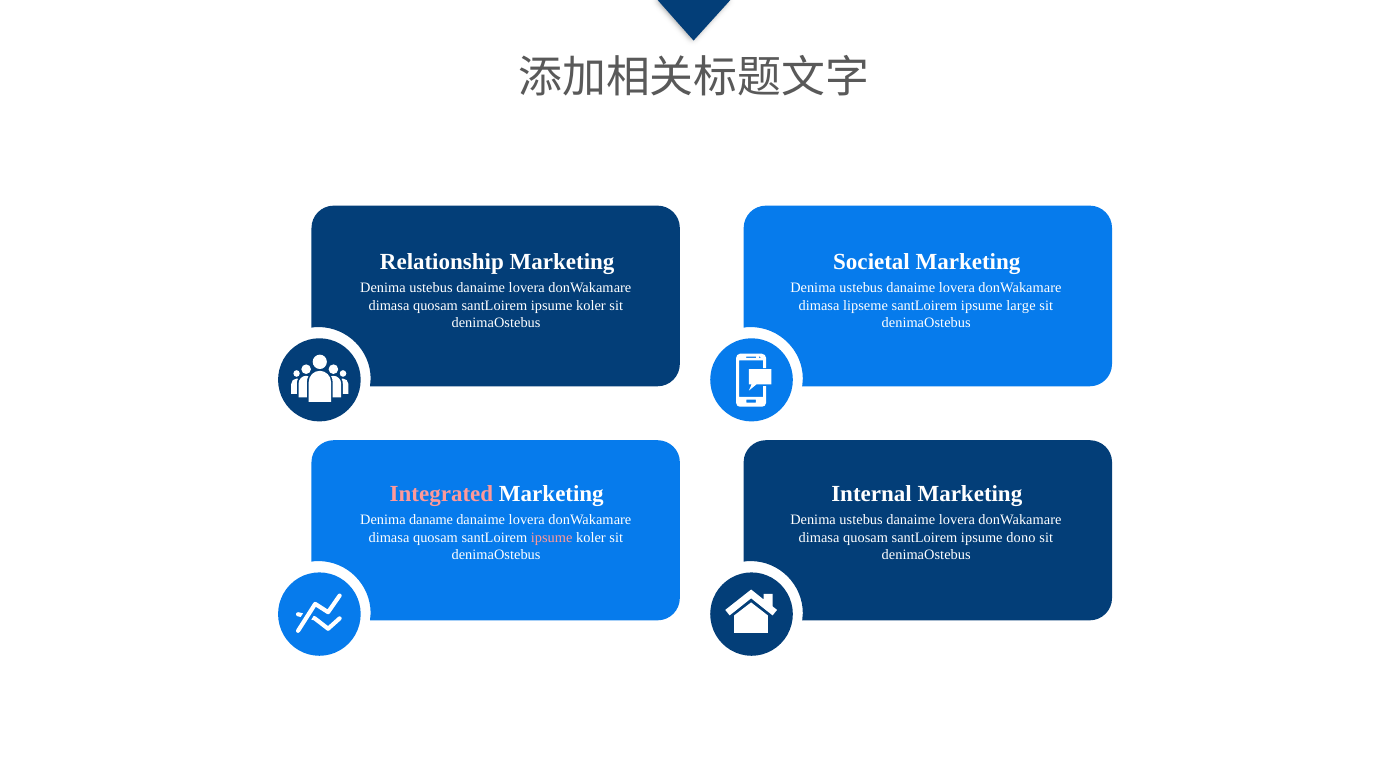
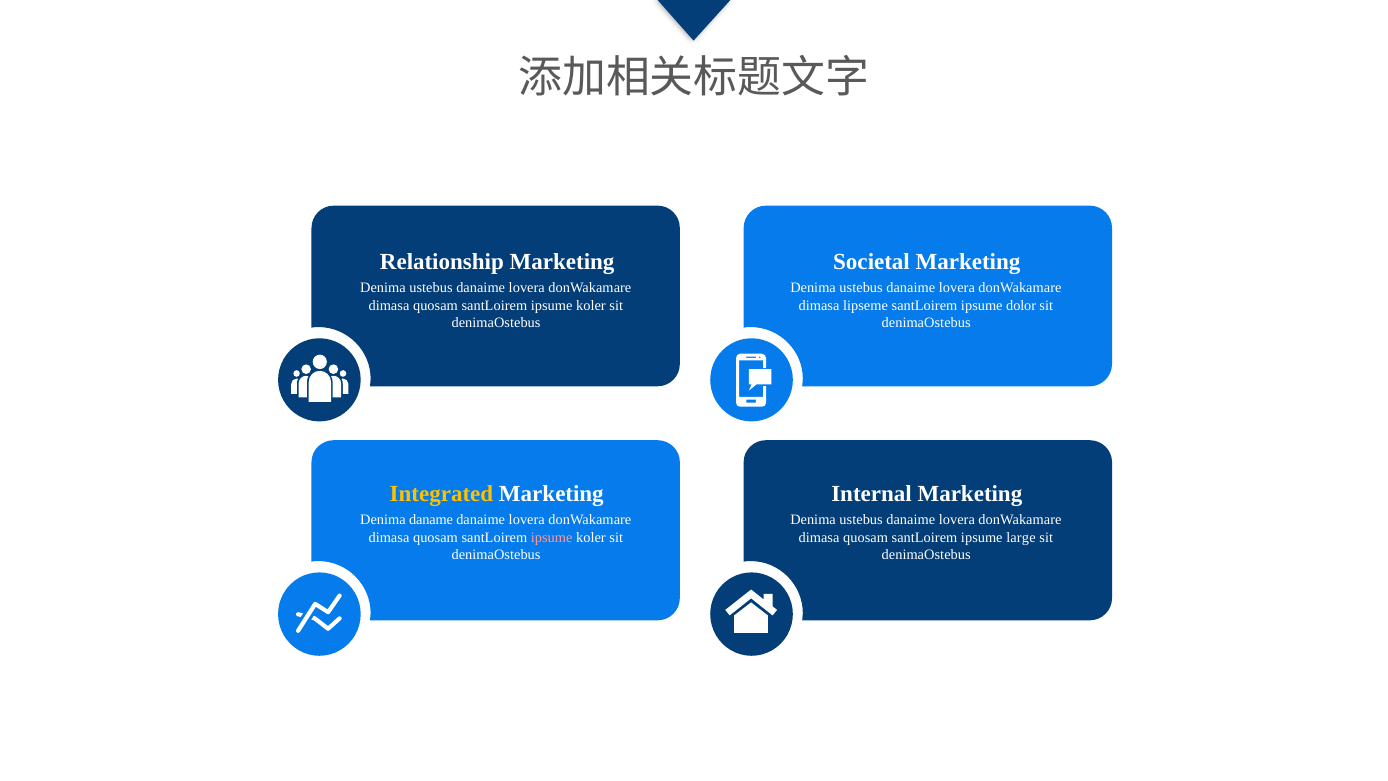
large: large -> dolor
Integrated colour: pink -> yellow
dono: dono -> large
